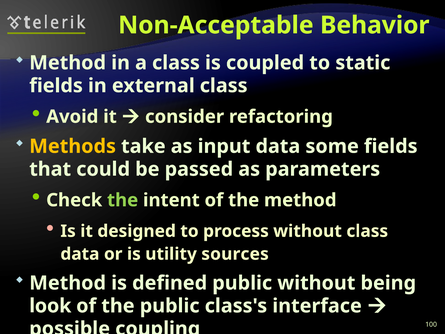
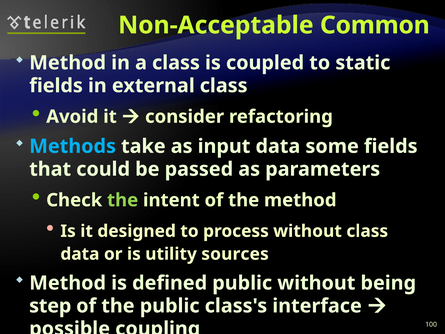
Behavior: Behavior -> Common
Methods colour: yellow -> light blue
look: look -> step
